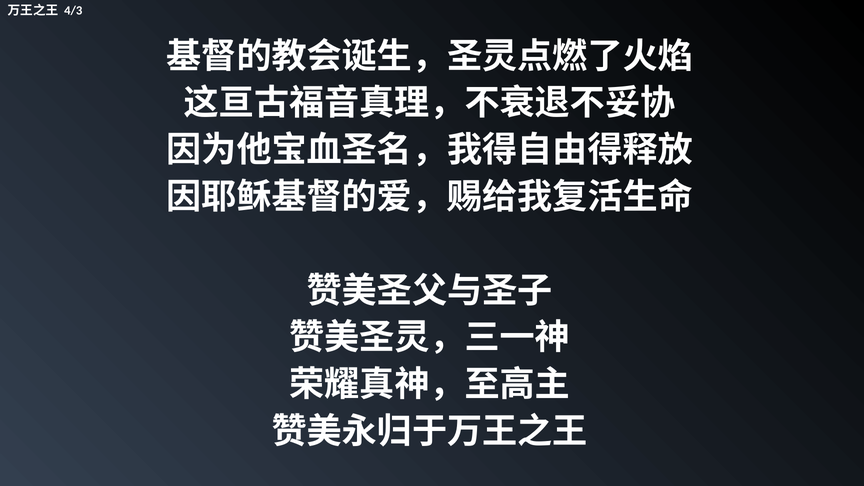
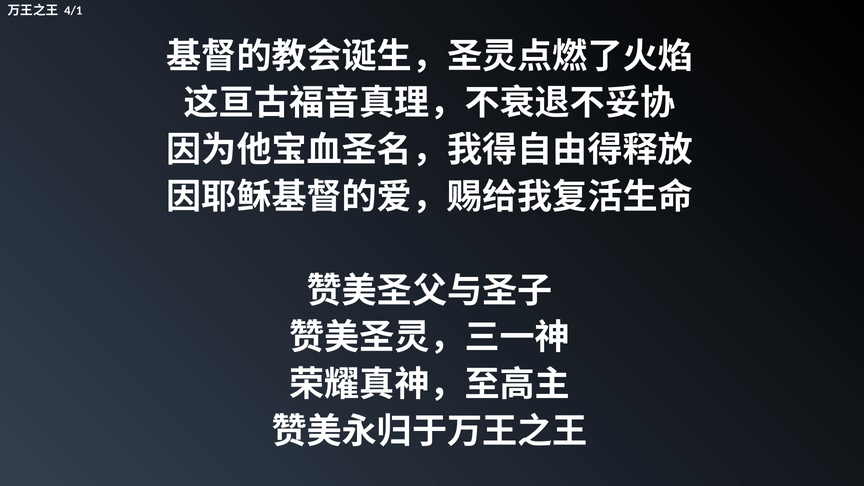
4/3: 4/3 -> 4/1
